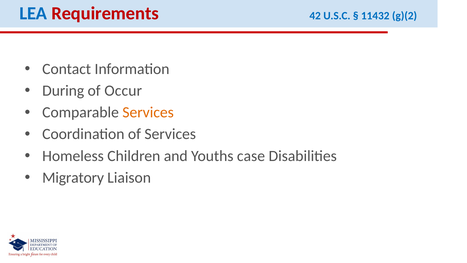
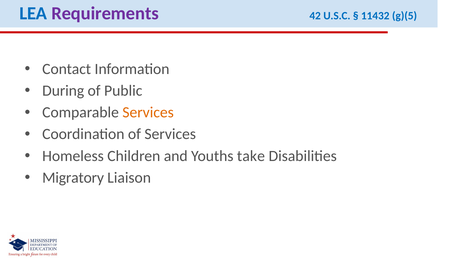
Requirements colour: red -> purple
g)(2: g)(2 -> g)(5
Occur: Occur -> Public
case: case -> take
